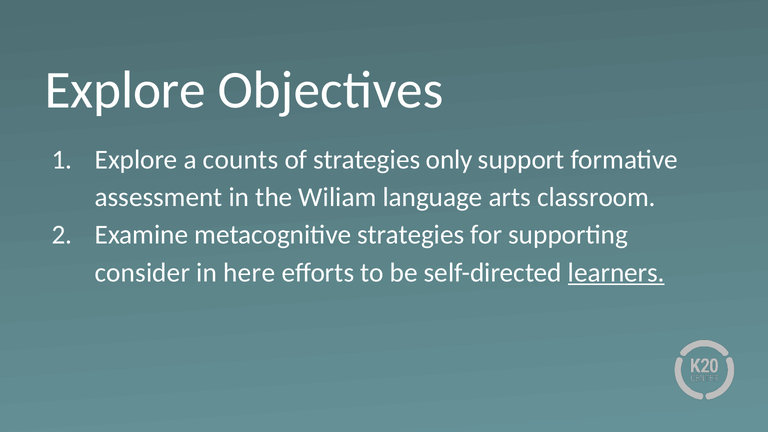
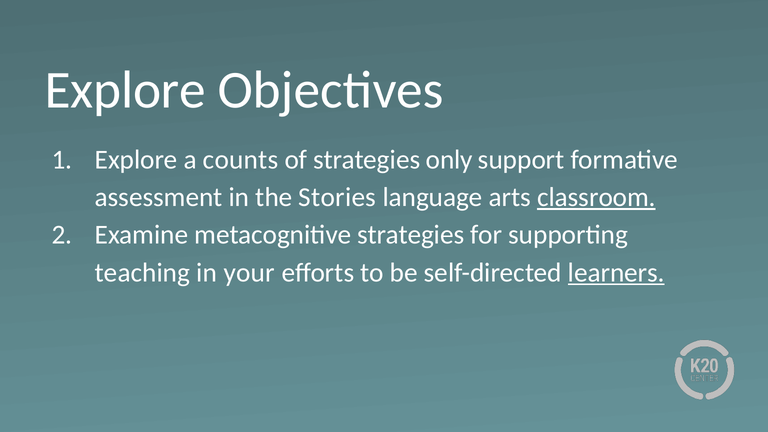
Wiliam: Wiliam -> Stories
classroom underline: none -> present
consider: consider -> teaching
here: here -> your
